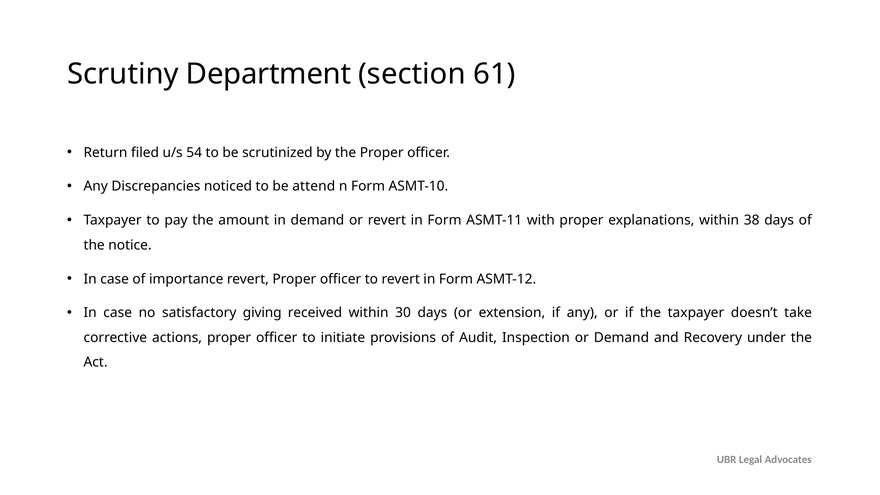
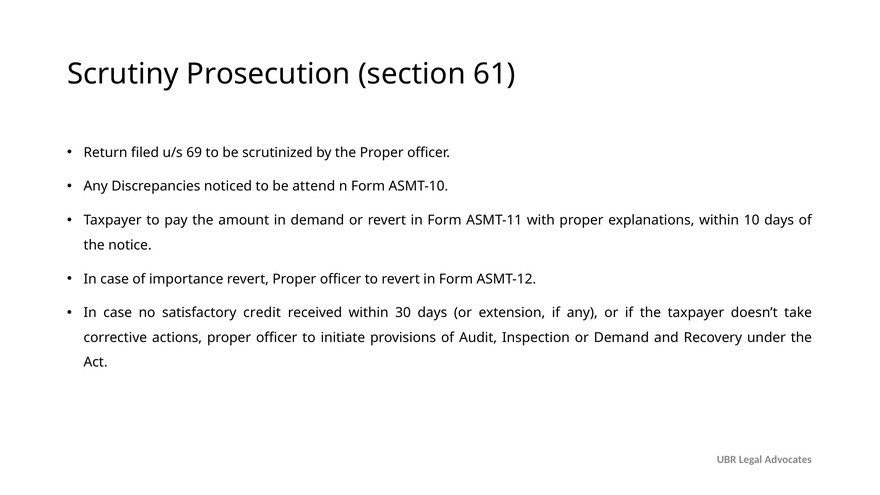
Department: Department -> Prosecution
54: 54 -> 69
38: 38 -> 10
giving: giving -> credit
